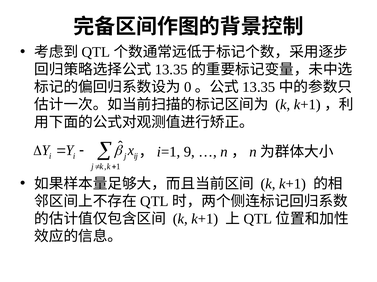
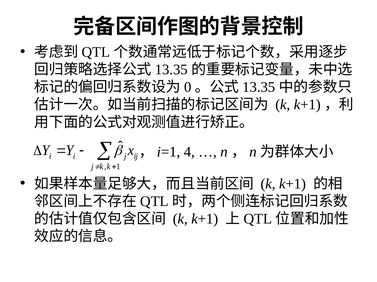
9: 9 -> 4
